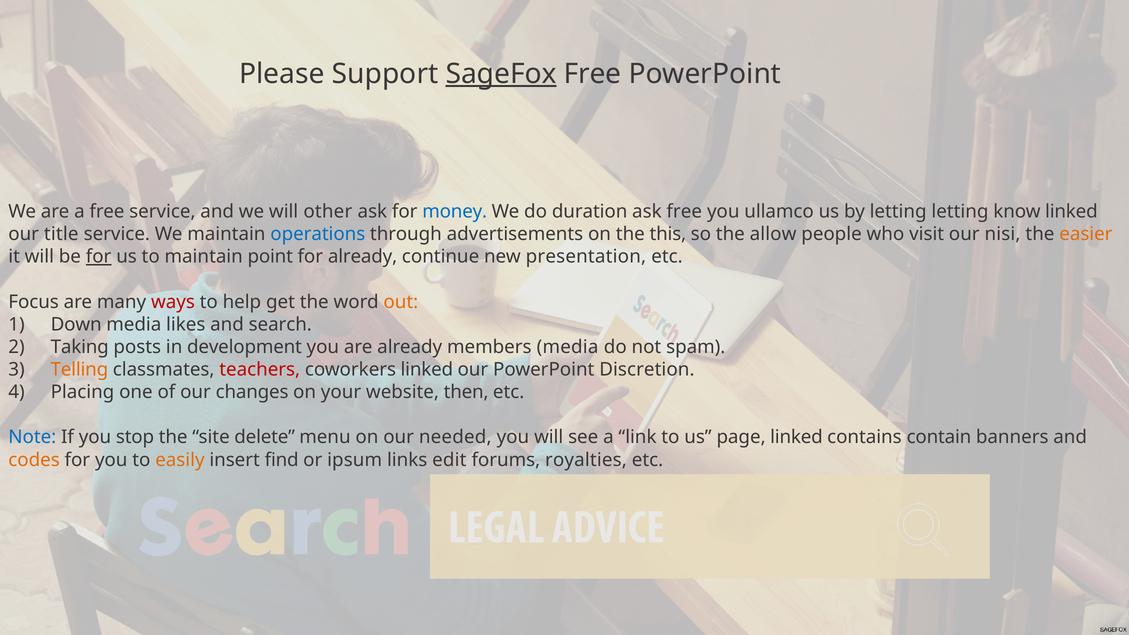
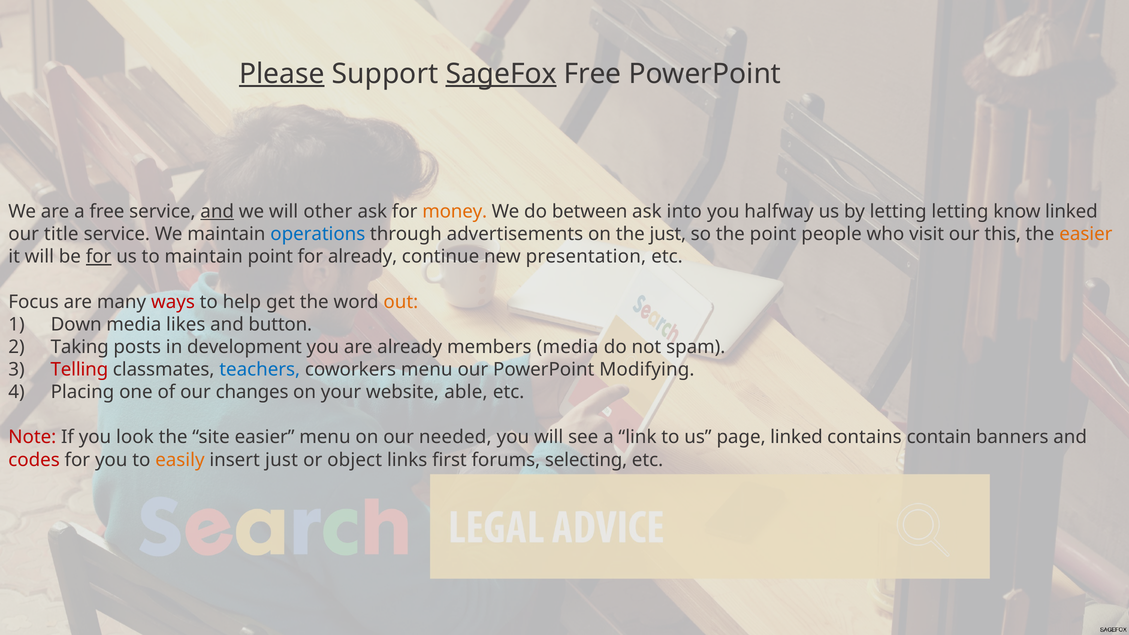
Please underline: none -> present
and at (217, 212) underline: none -> present
money colour: blue -> orange
duration: duration -> between
ask free: free -> into
ullamco: ullamco -> halfway
the this: this -> just
the allow: allow -> point
nisi: nisi -> this
search: search -> button
Telling colour: orange -> red
teachers colour: red -> blue
coworkers linked: linked -> menu
Discretion: Discretion -> Modifying
then: then -> able
Note colour: blue -> red
stop: stop -> look
site delete: delete -> easier
codes colour: orange -> red
insert find: find -> just
ipsum: ipsum -> object
edit: edit -> first
royalties: royalties -> selecting
